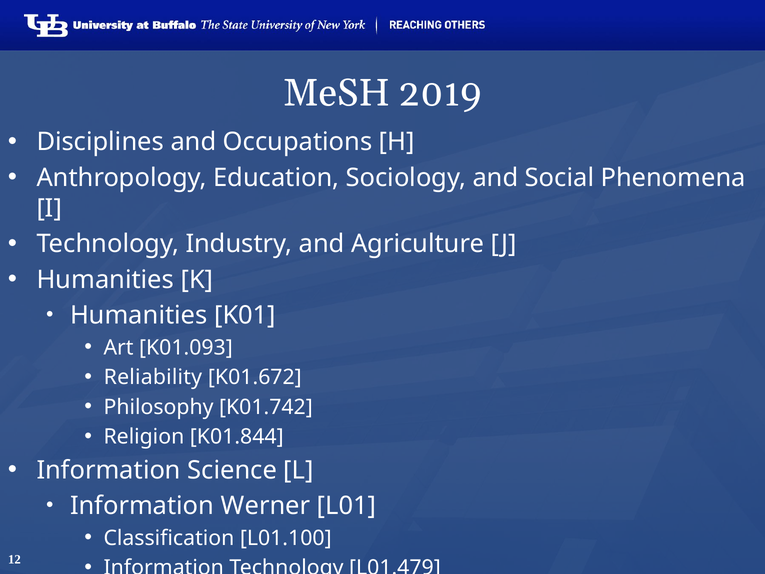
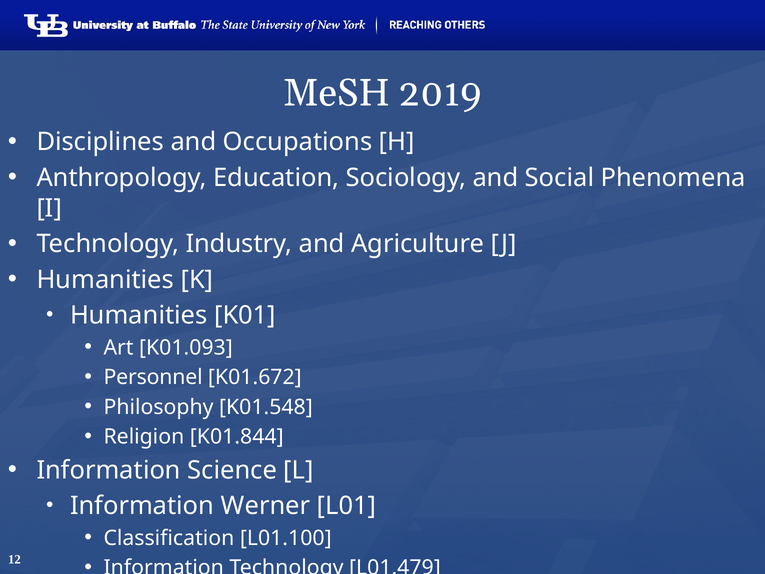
Reliability: Reliability -> Personnel
K01.742: K01.742 -> K01.548
